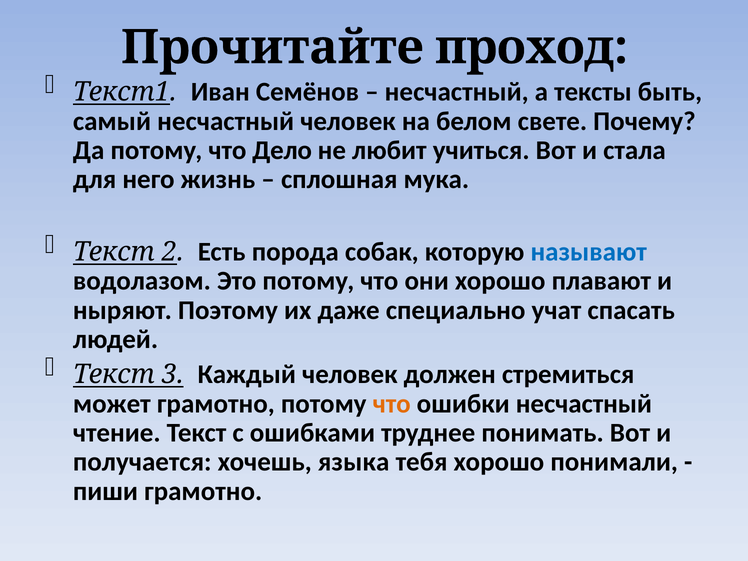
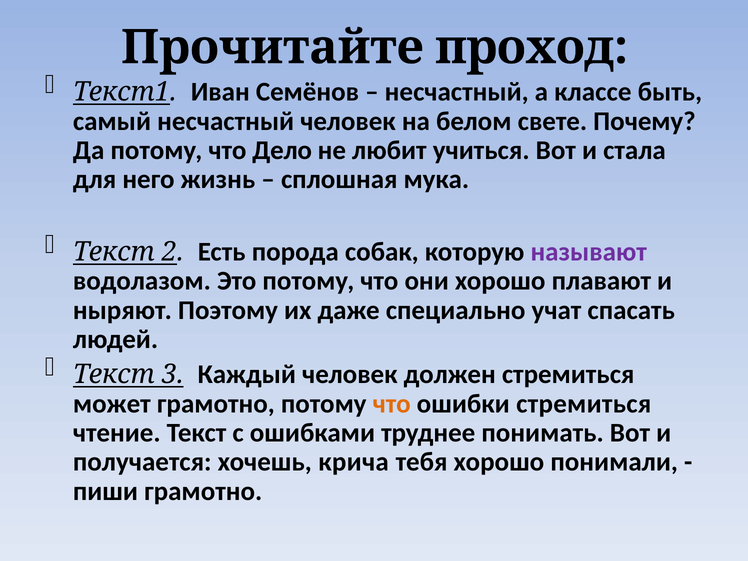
тексты: тексты -> классе
называют colour: blue -> purple
ошибки несчастный: несчастный -> стремиться
языка: языка -> крича
